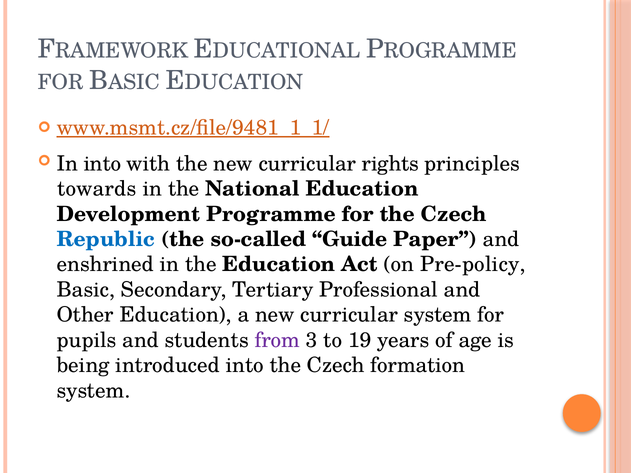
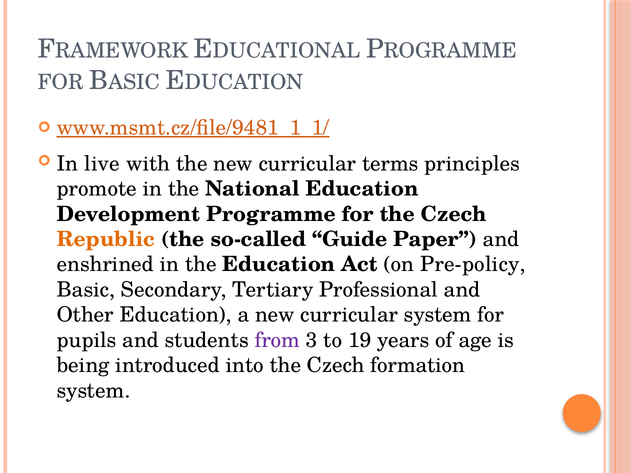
In into: into -> live
rights: rights -> terms
towards: towards -> promote
Republic colour: blue -> orange
